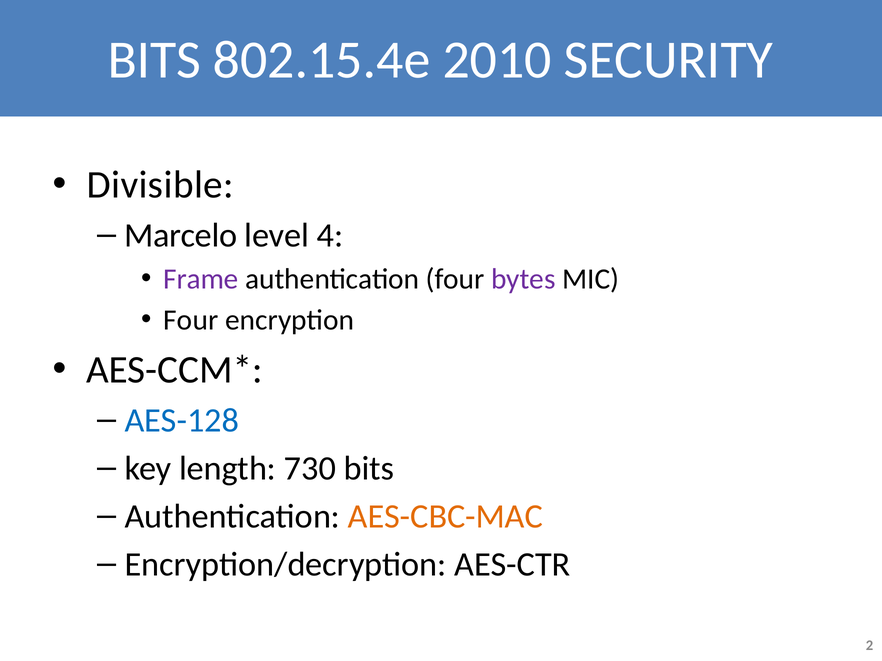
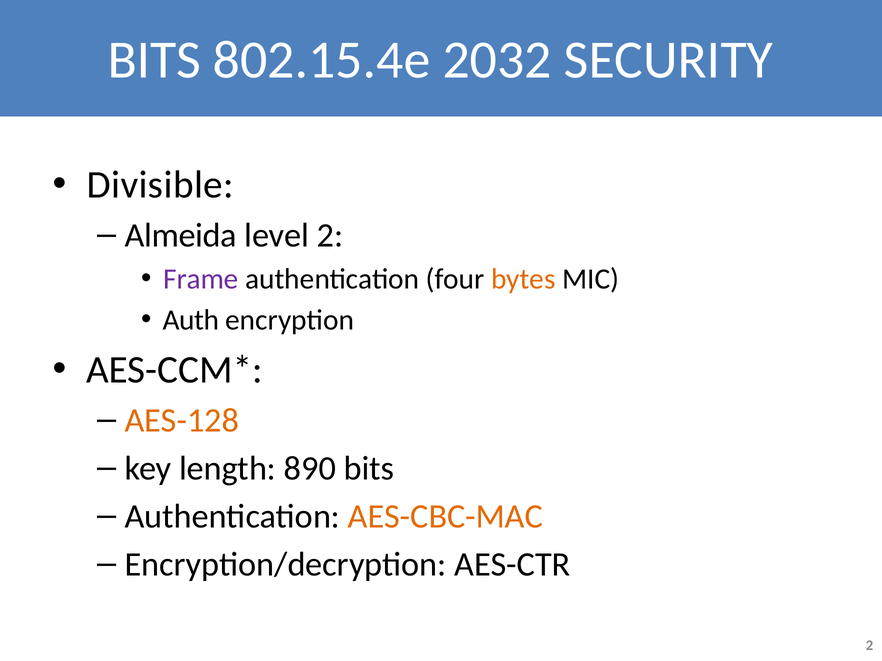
2010: 2010 -> 2032
Marcelo: Marcelo -> Almeida
level 4: 4 -> 2
bytes colour: purple -> orange
Four at (191, 321): Four -> Auth
AES-128 colour: blue -> orange
730: 730 -> 890
